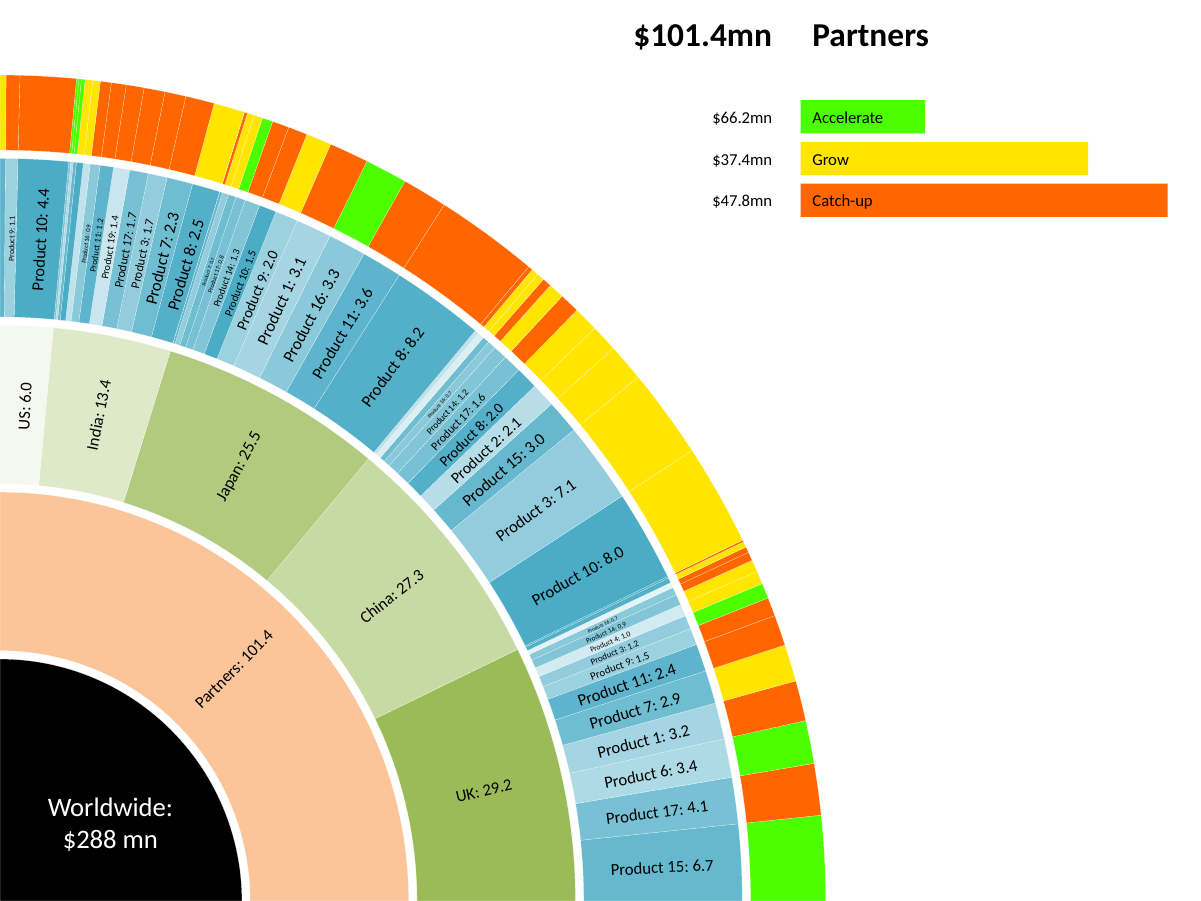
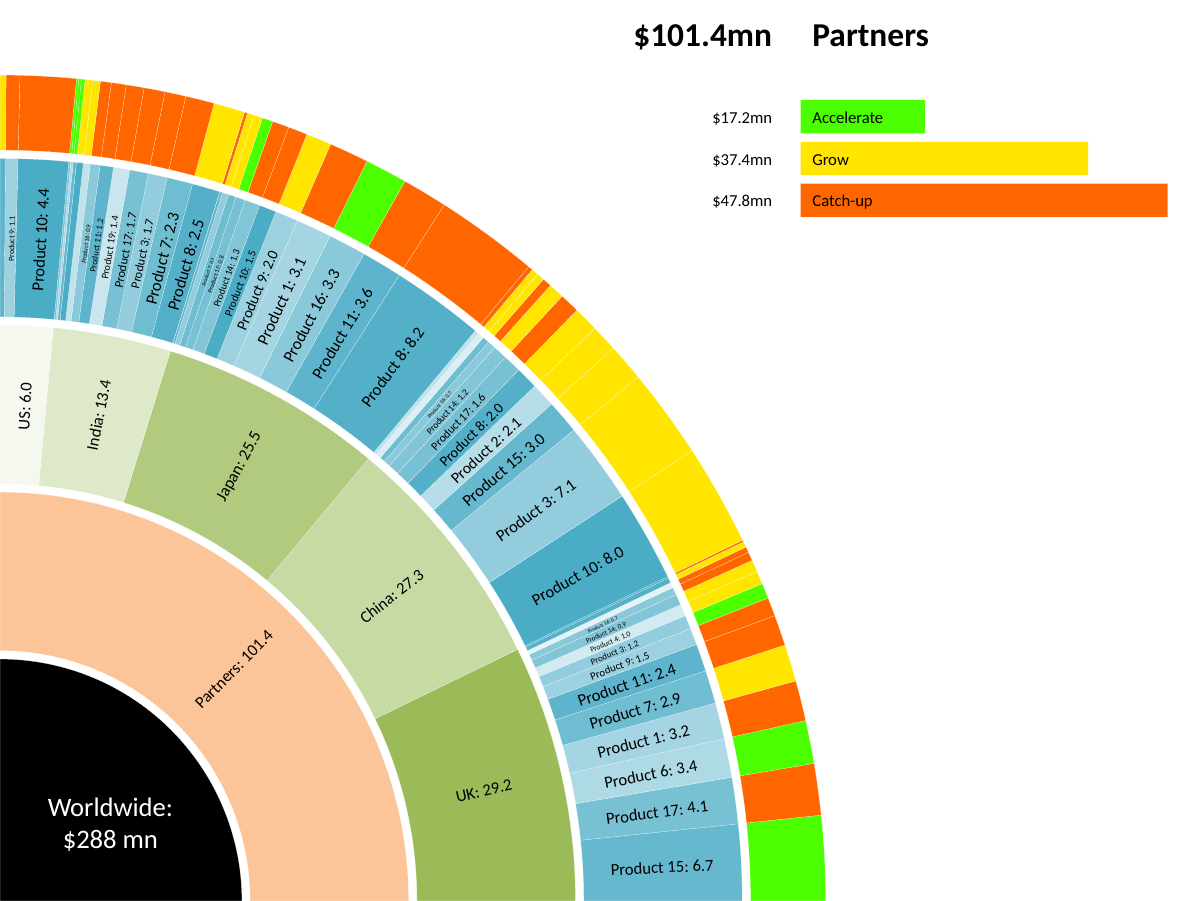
$66.2mn: $66.2mn -> $17.2mn
